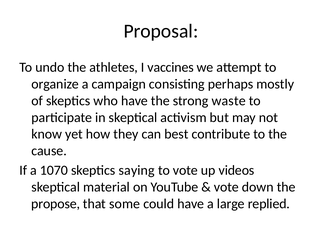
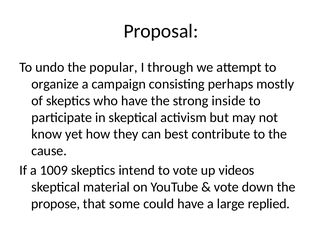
athletes: athletes -> popular
vaccines: vaccines -> through
waste: waste -> inside
1070: 1070 -> 1009
saying: saying -> intend
